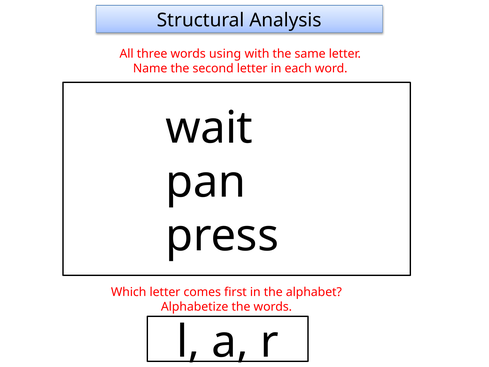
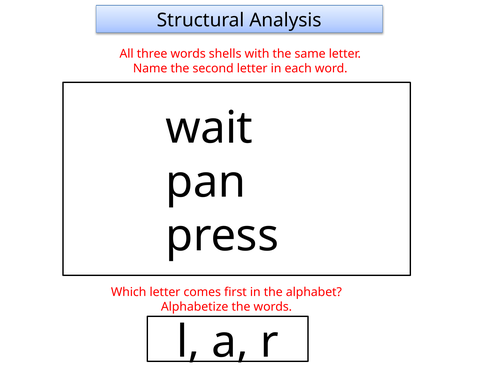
using: using -> shells
